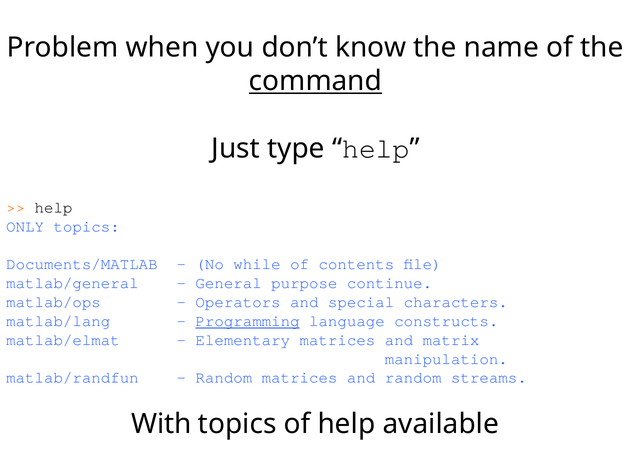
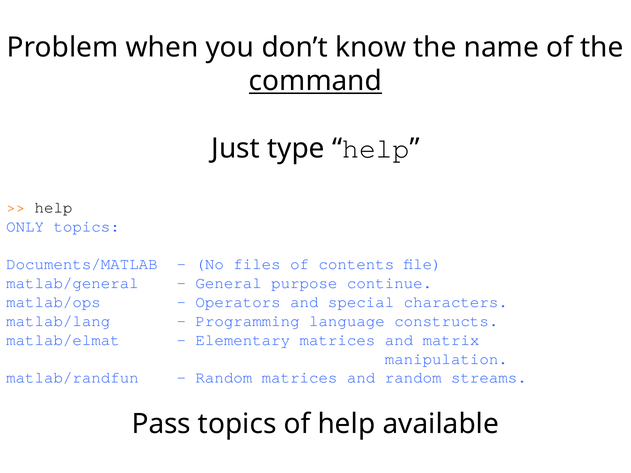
while: while -> files
Programming underline: present -> none
With: With -> Pass
